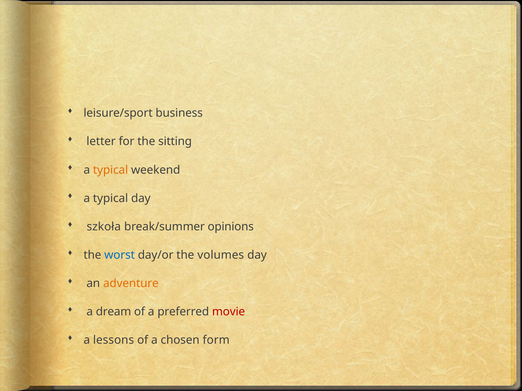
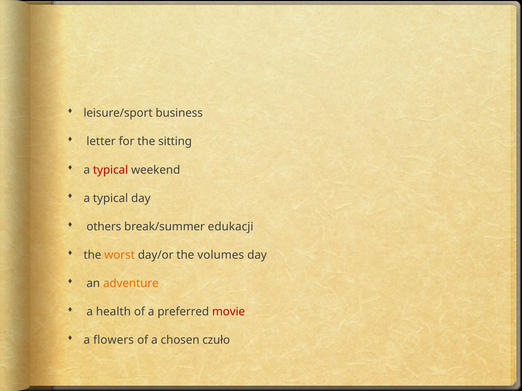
typical at (111, 170) colour: orange -> red
szkoła: szkoła -> others
opinions: opinions -> edukacji
worst colour: blue -> orange
dream: dream -> health
lessons: lessons -> flowers
form: form -> czuło
